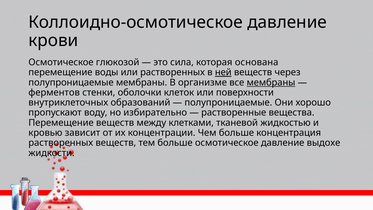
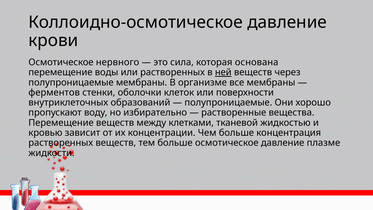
глюкозой: глюкозой -> нервного
мембраны at (271, 82) underline: present -> none
выдохе: выдохе -> плазме
